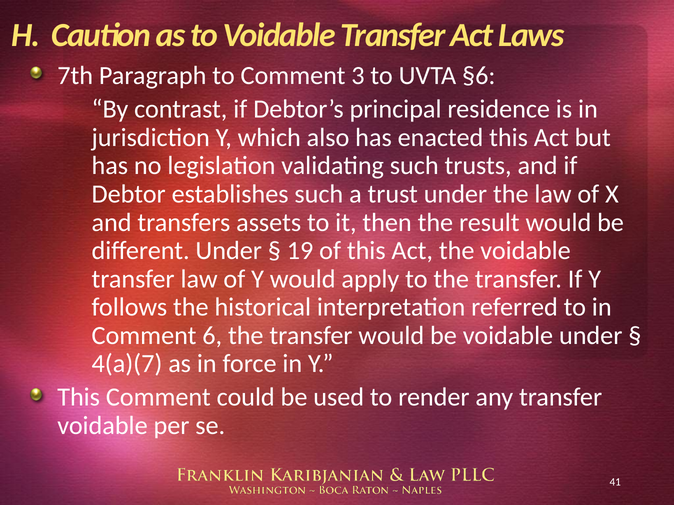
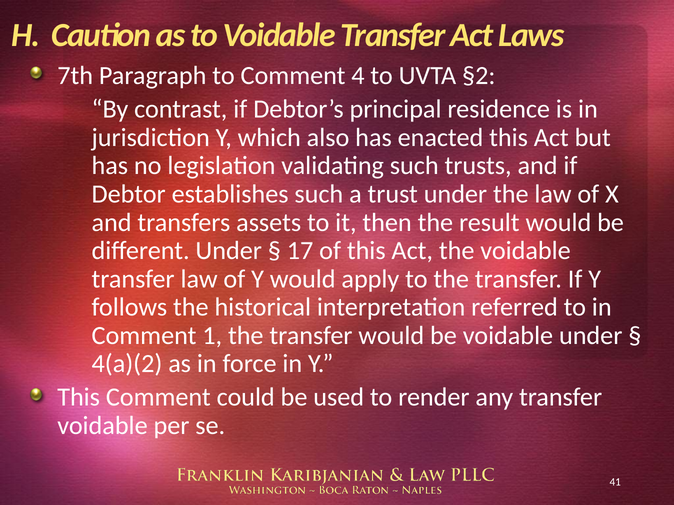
3: 3 -> 4
§6: §6 -> §2
19: 19 -> 17
6: 6 -> 1
4(a)(7: 4(a)(7 -> 4(a)(2
